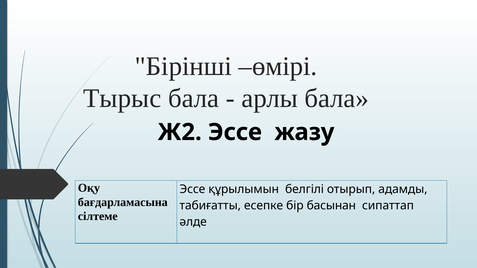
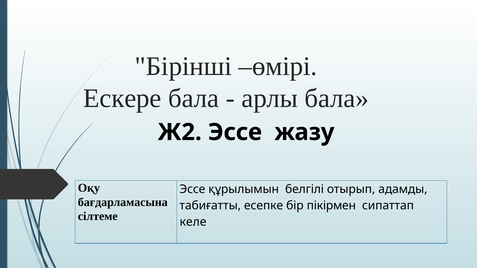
Тырыс: Тырыс -> Ескере
басынан: басынан -> пікірмен
әлде: әлде -> келе
